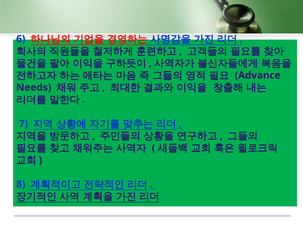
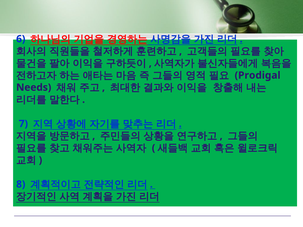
Advance: Advance -> Prodigal
